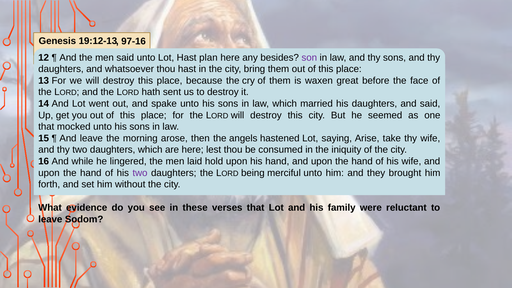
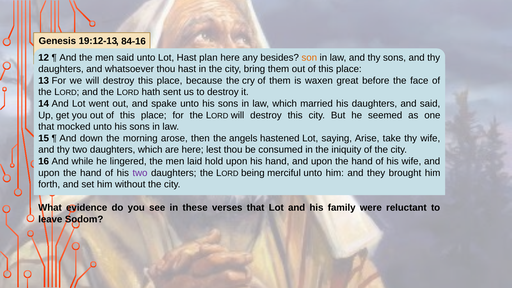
97-16: 97-16 -> 84-16
son colour: purple -> orange
And leave: leave -> down
